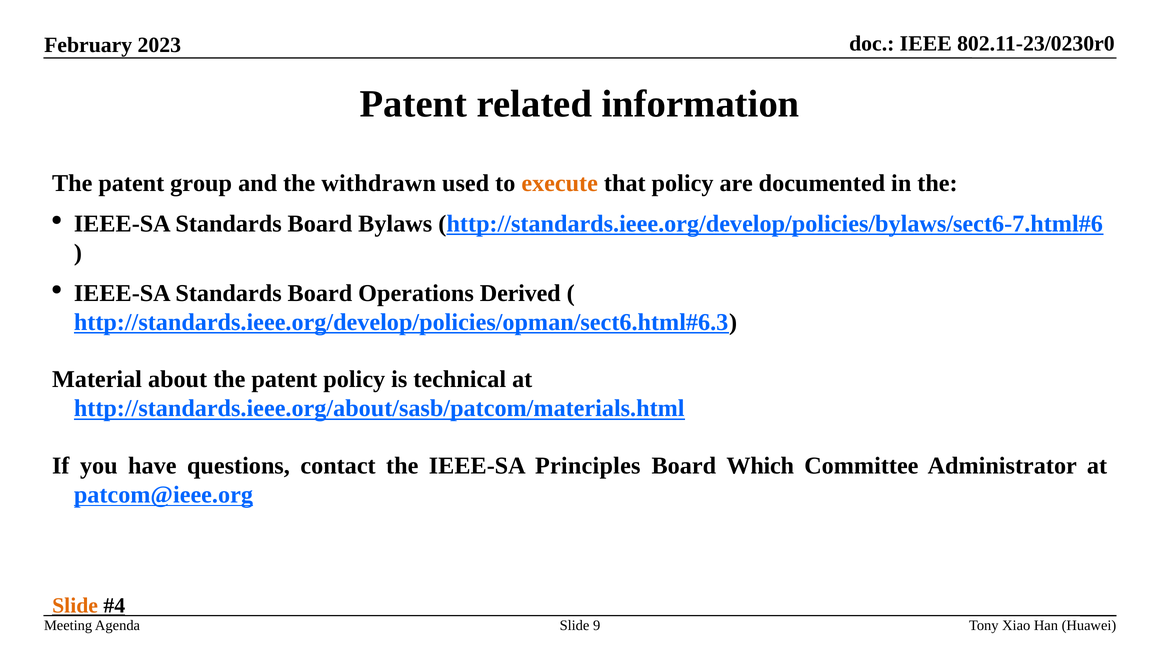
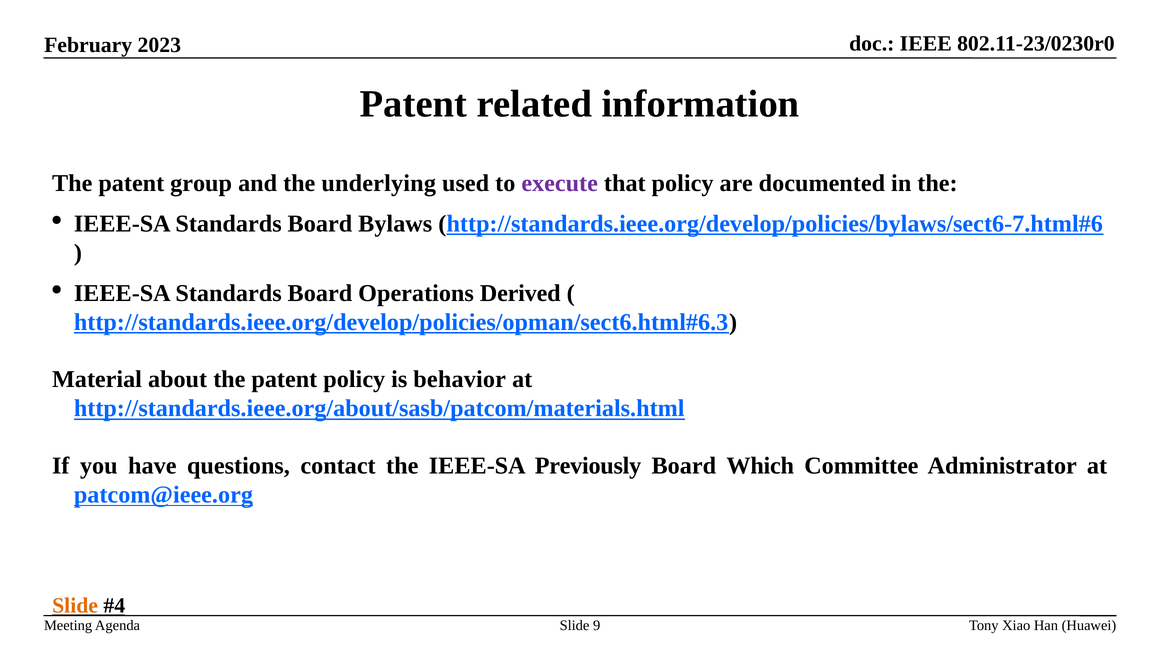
withdrawn: withdrawn -> underlying
execute colour: orange -> purple
technical: technical -> behavior
Principles: Principles -> Previously
